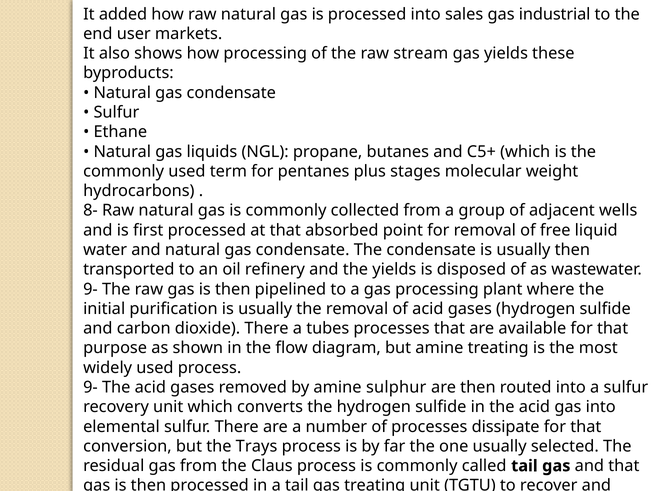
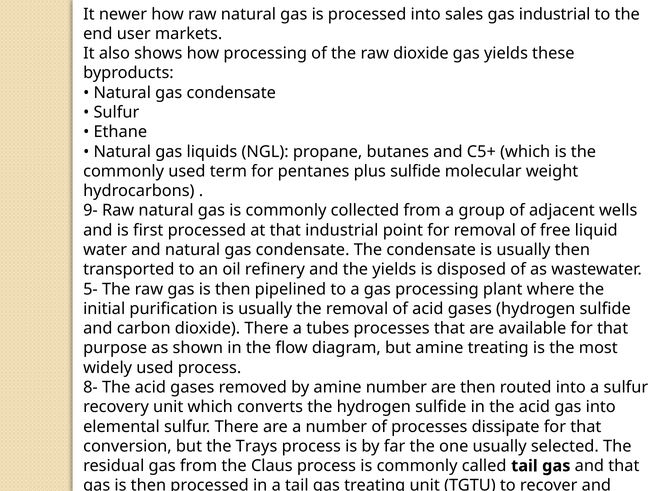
added: added -> newer
raw stream: stream -> dioxide
plus stages: stages -> sulfide
8-: 8- -> 9-
that absorbed: absorbed -> industrial
9- at (90, 289): 9- -> 5-
9- at (90, 388): 9- -> 8-
amine sulphur: sulphur -> number
